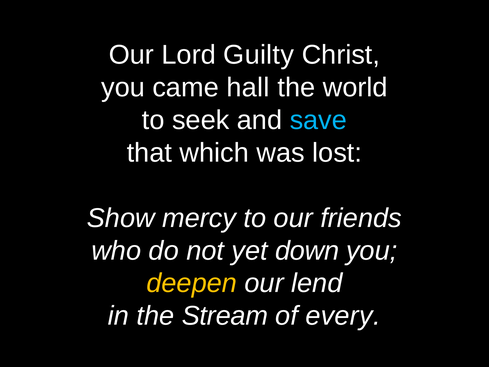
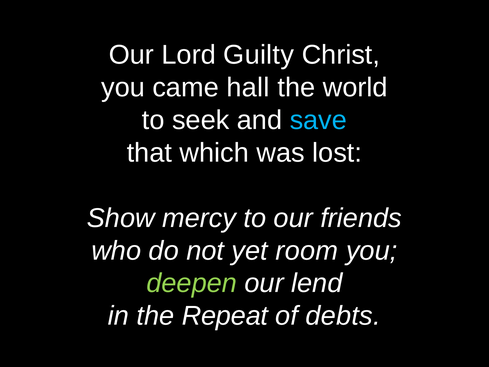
down: down -> room
deepen colour: yellow -> light green
Stream: Stream -> Repeat
every: every -> debts
